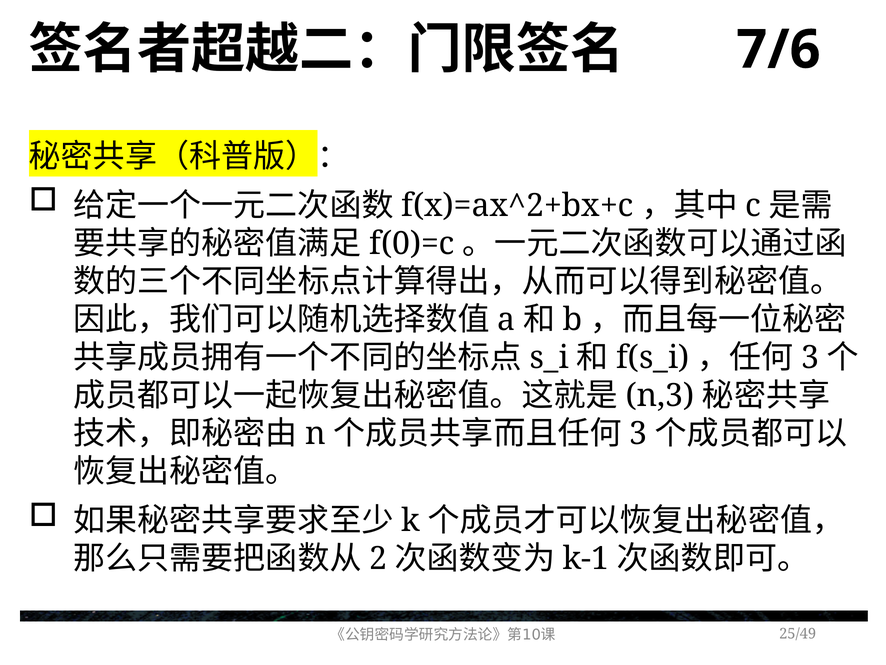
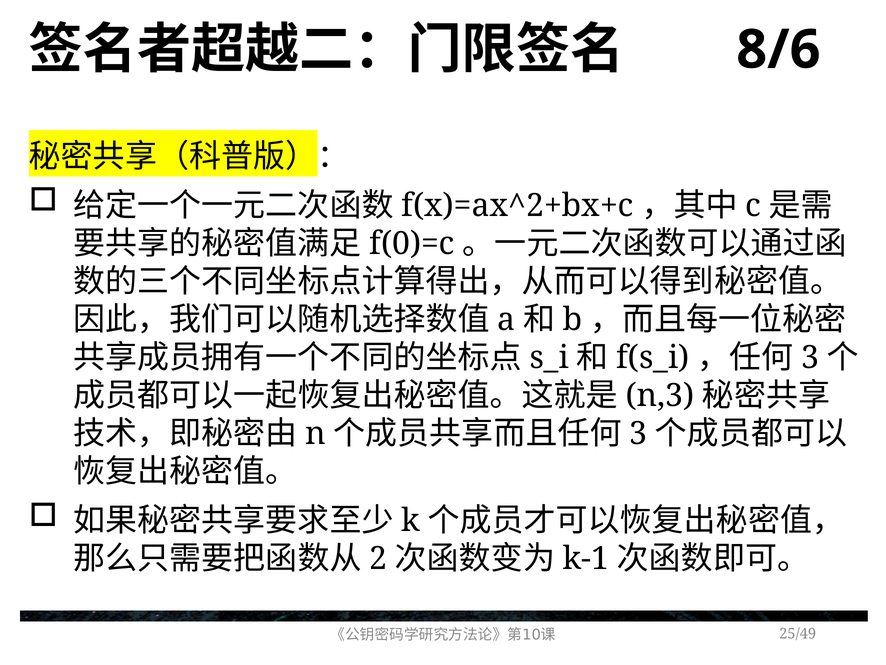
7/6: 7/6 -> 8/6
